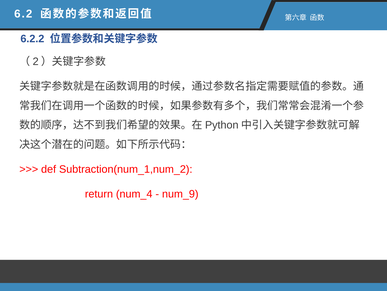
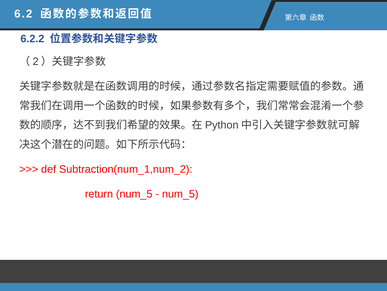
return num_4: num_4 -> num_5
num_9 at (180, 194): num_9 -> num_5
